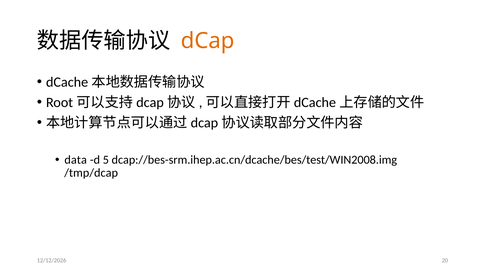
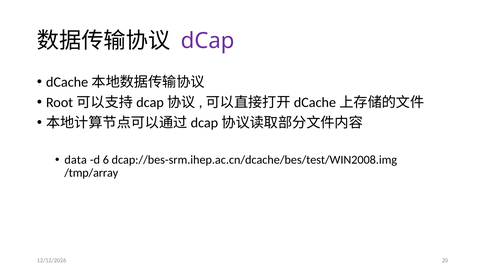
dCap colour: orange -> purple
5: 5 -> 6
/tmp/dcap: /tmp/dcap -> /tmp/array
